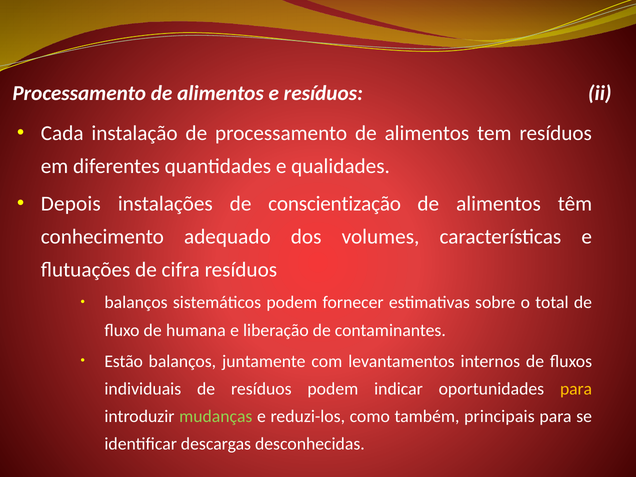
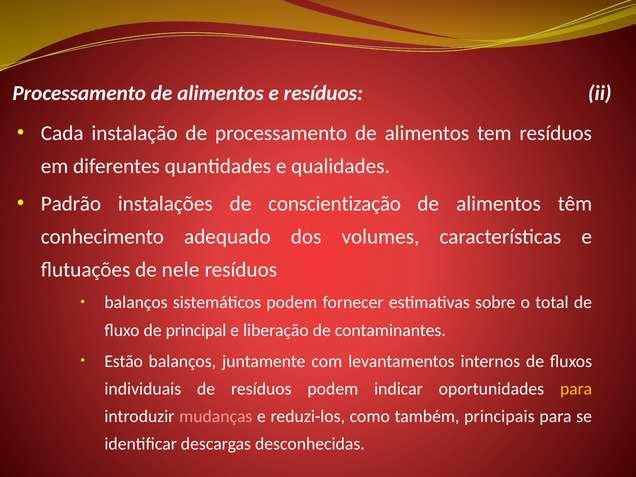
Depois: Depois -> Padrão
cifra: cifra -> nele
humana: humana -> principal
mudanças colour: light green -> pink
